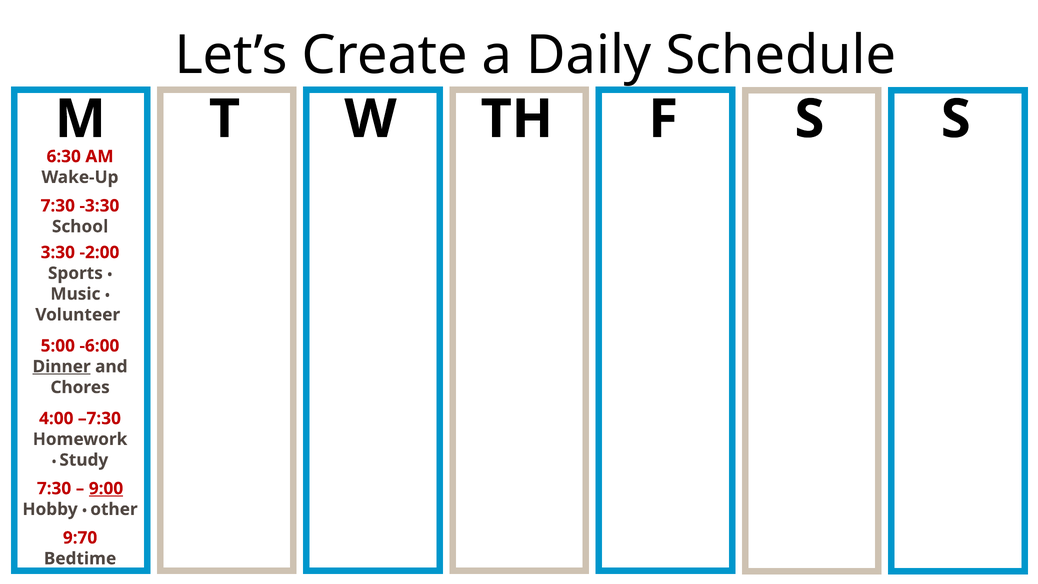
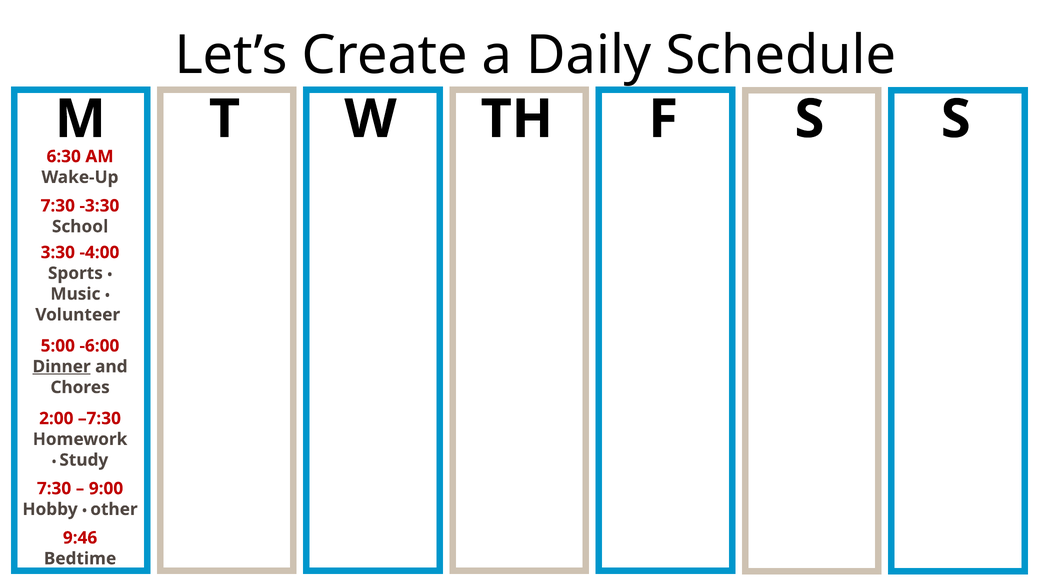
-2:00: -2:00 -> -4:00
4:00: 4:00 -> 2:00
9:00 underline: present -> none
9:70: 9:70 -> 9:46
